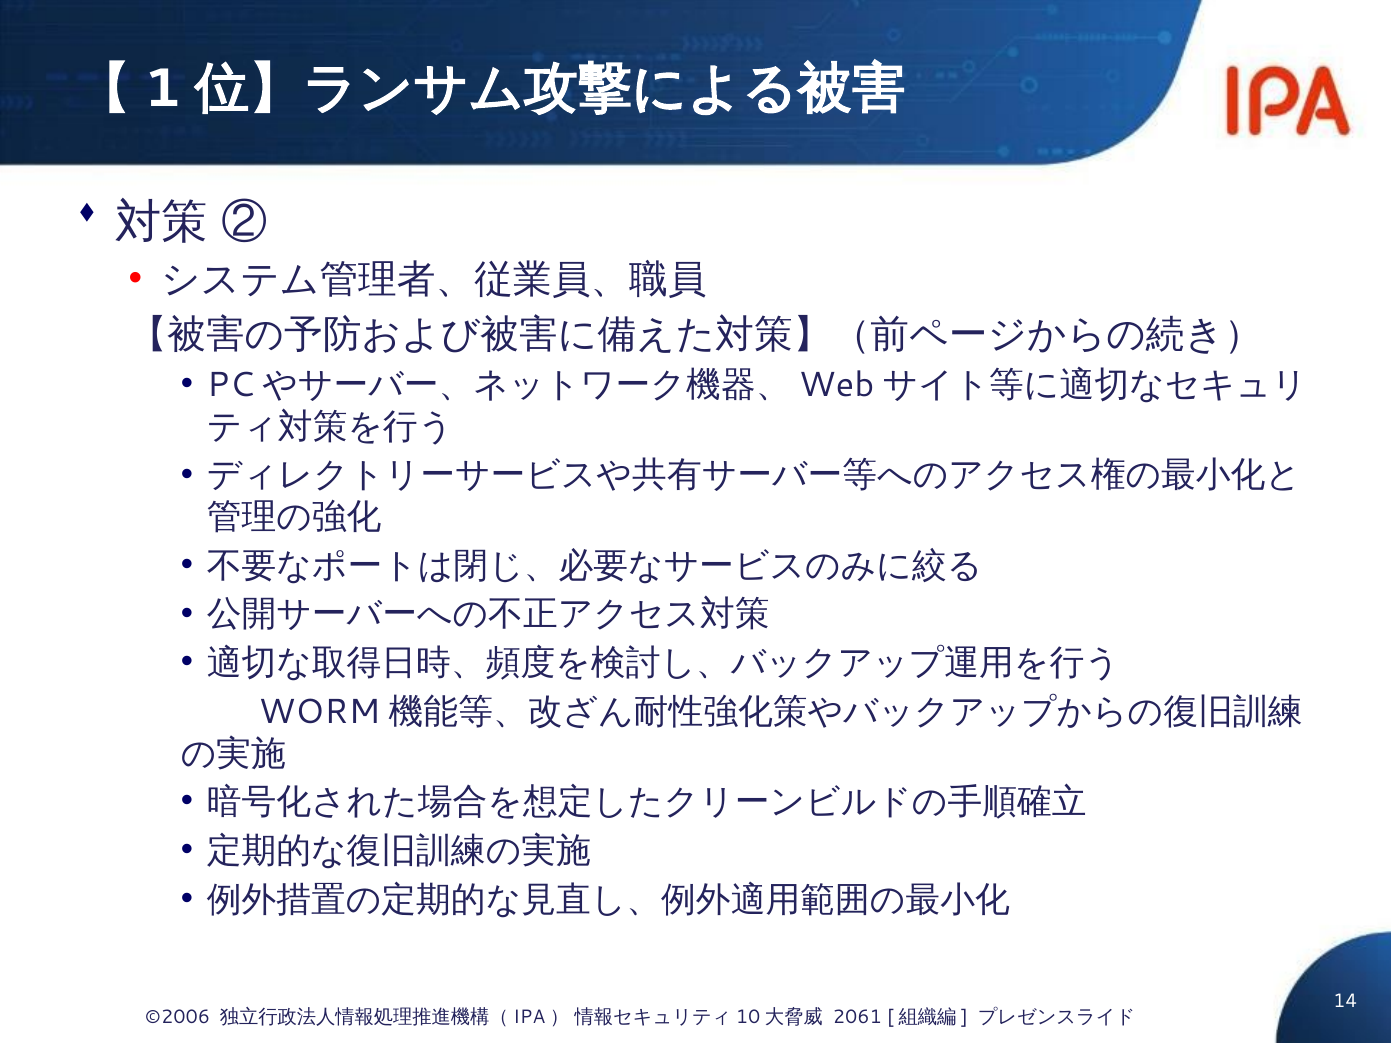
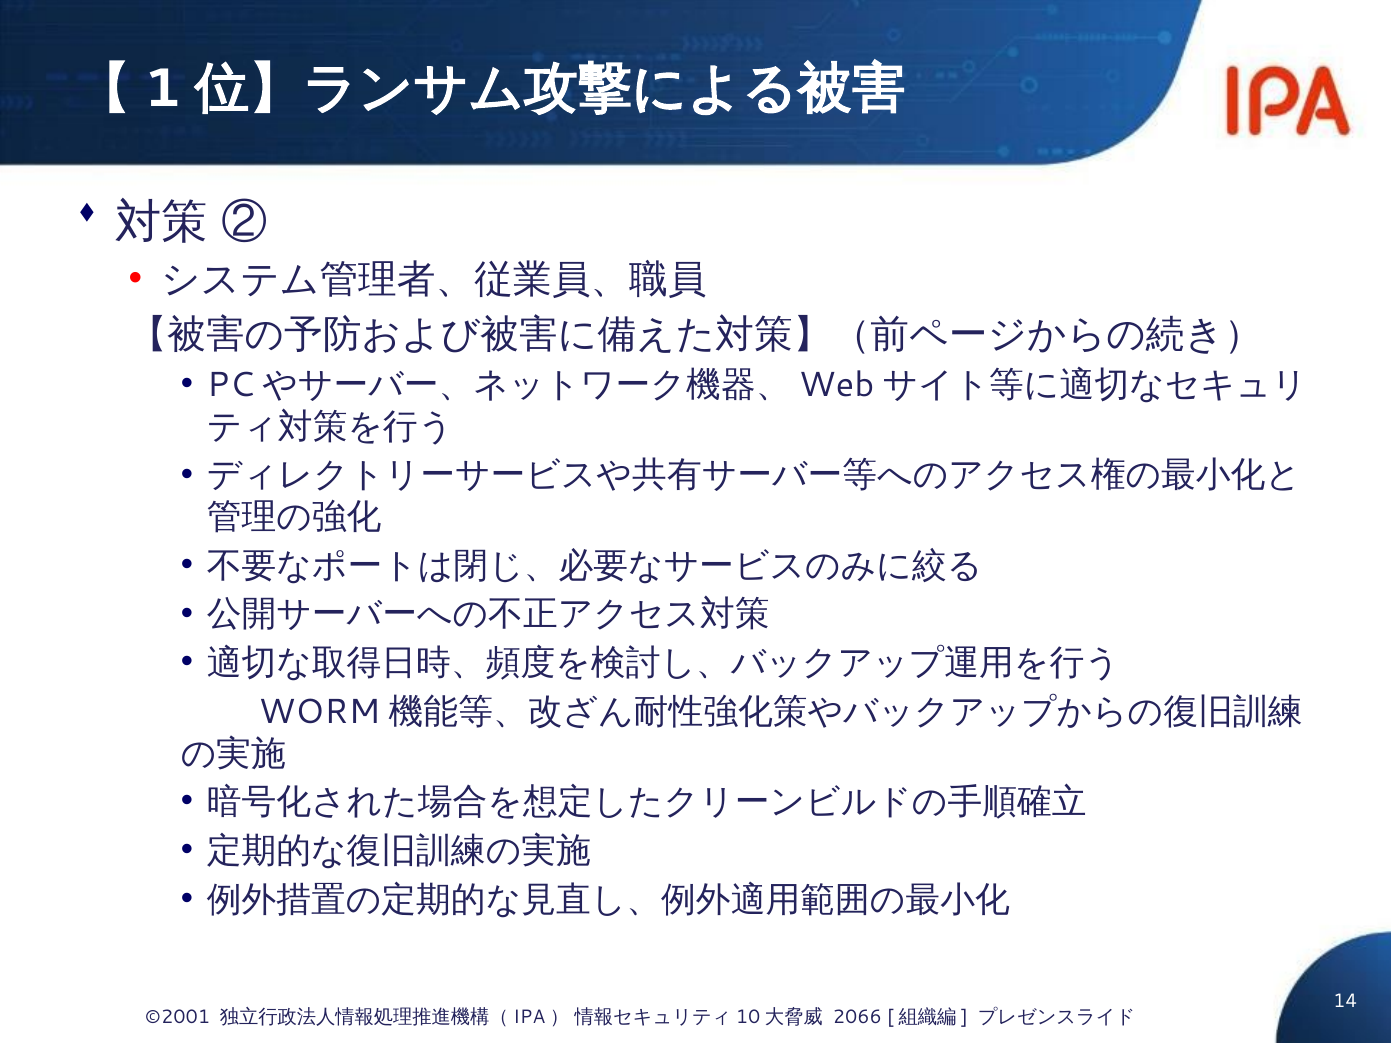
©2006: ©2006 -> ©2001
2061: 2061 -> 2066
